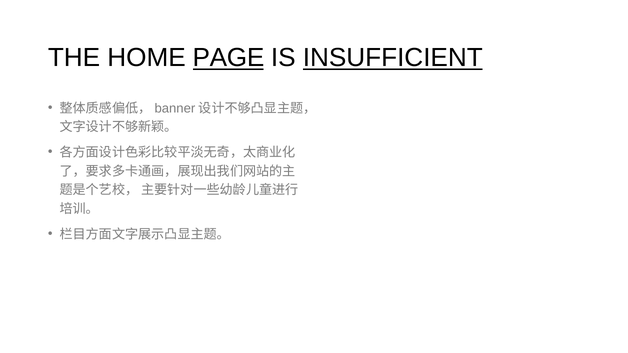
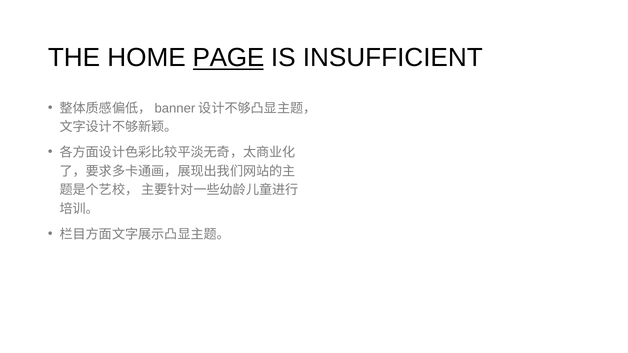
INSUFFICIENT underline: present -> none
